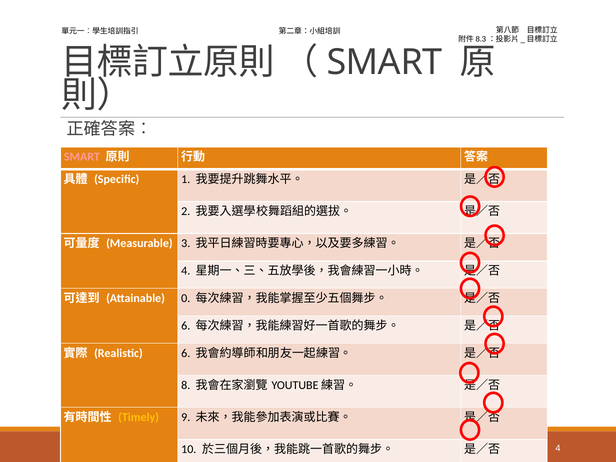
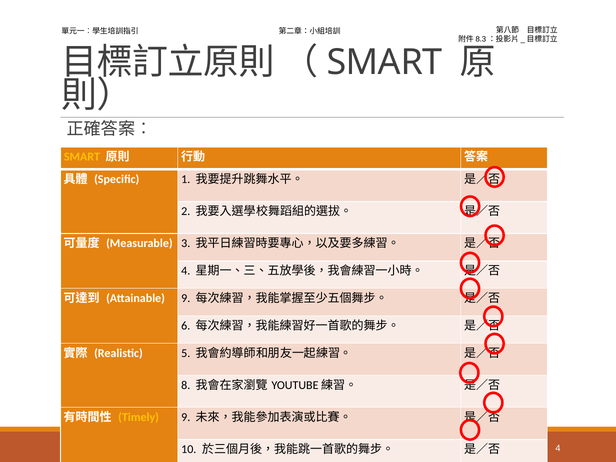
SMART at (82, 157) colour: pink -> yellow
Attainable 0: 0 -> 9
Realistic 6: 6 -> 5
